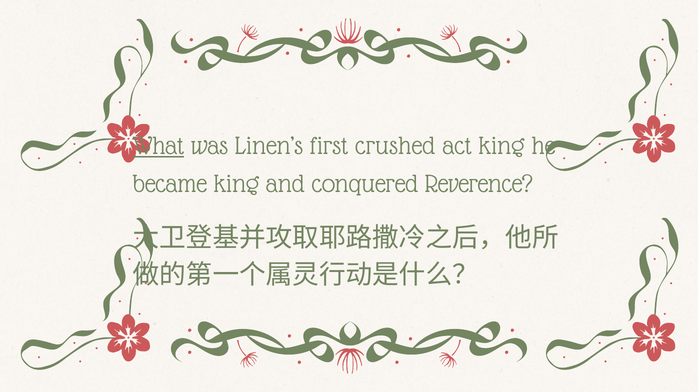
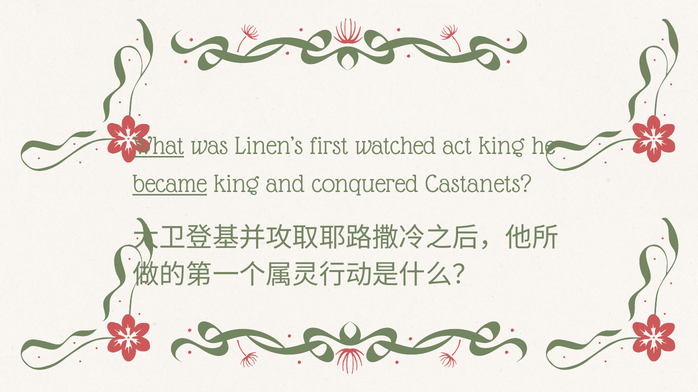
crushed: crushed -> watched
became underline: none -> present
Reverence: Reverence -> Castanets
